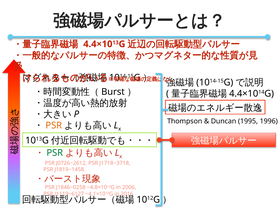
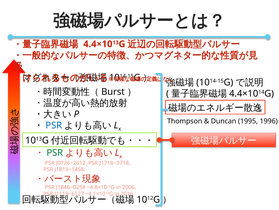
PSR at (54, 125) colour: orange -> blue
